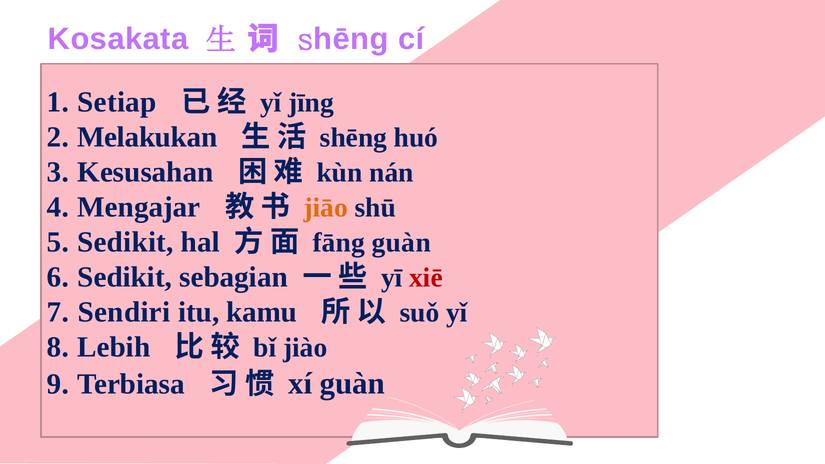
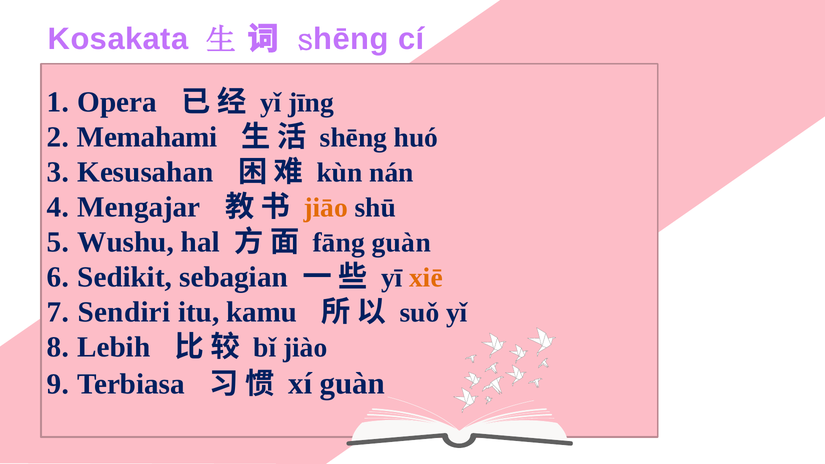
Setiap: Setiap -> Opera
Melakukan: Melakukan -> Memahami
Sedikit at (126, 242): Sedikit -> Wushu
xiē colour: red -> orange
